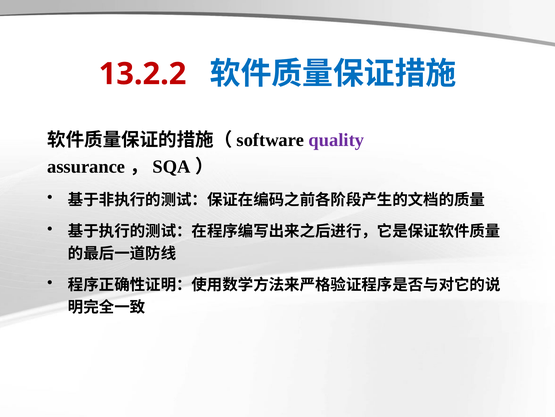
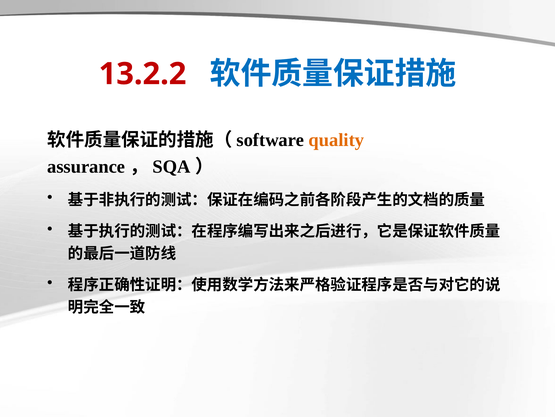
quality colour: purple -> orange
